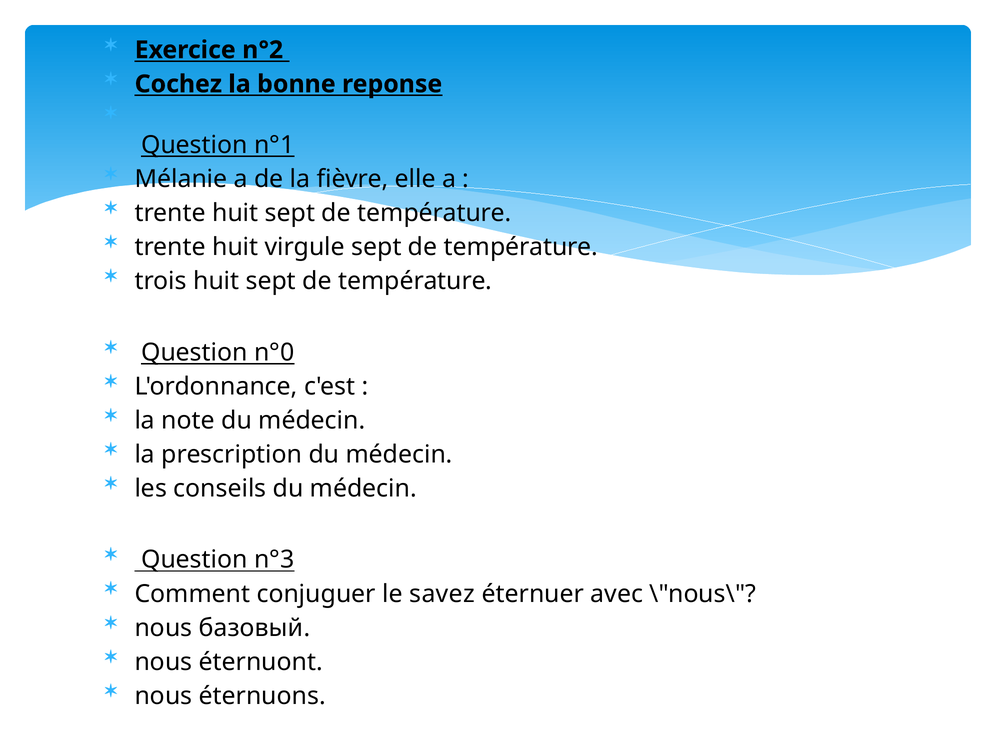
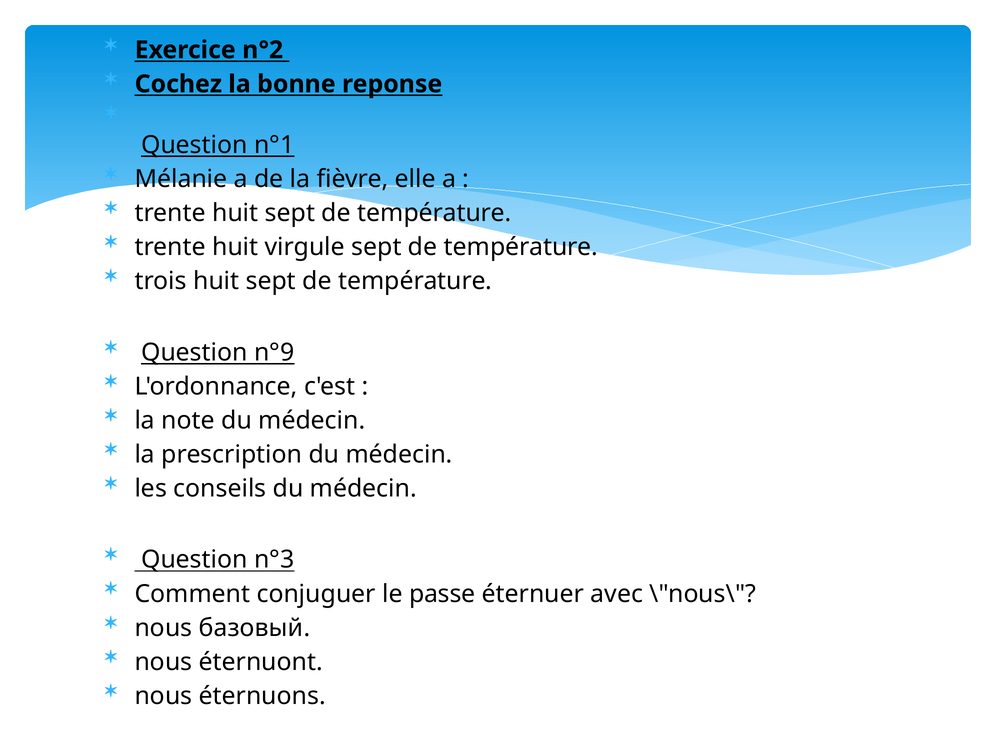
n°0: n°0 -> n°9
savez: savez -> passe
